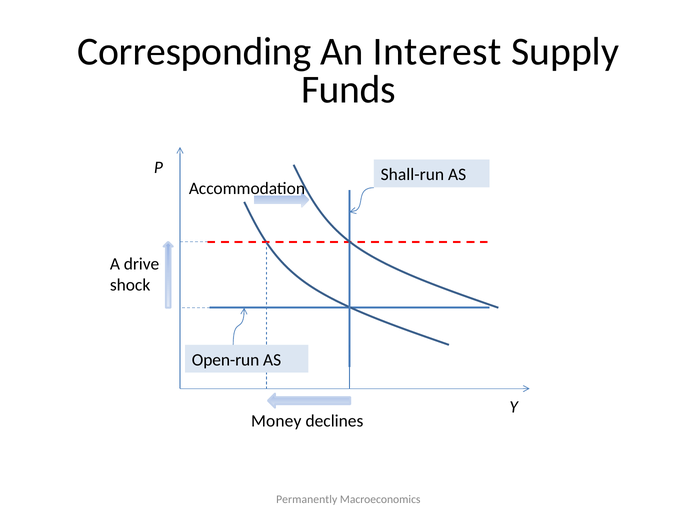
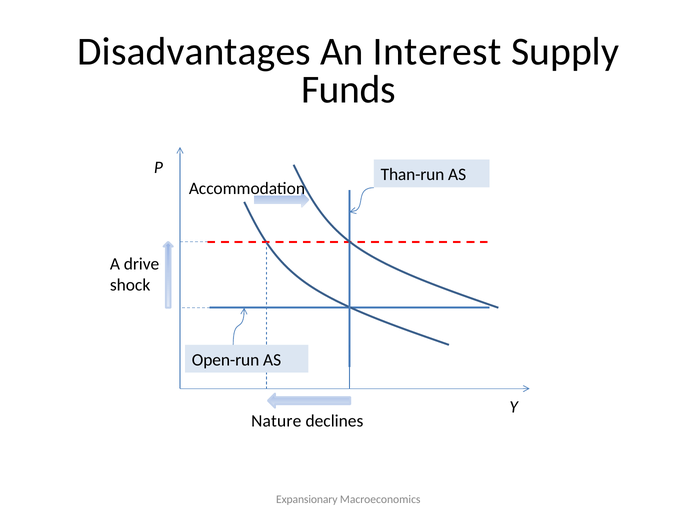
Corresponding: Corresponding -> Disadvantages
Shall-run: Shall-run -> Than-run
Money: Money -> Nature
Permanently: Permanently -> Expansionary
